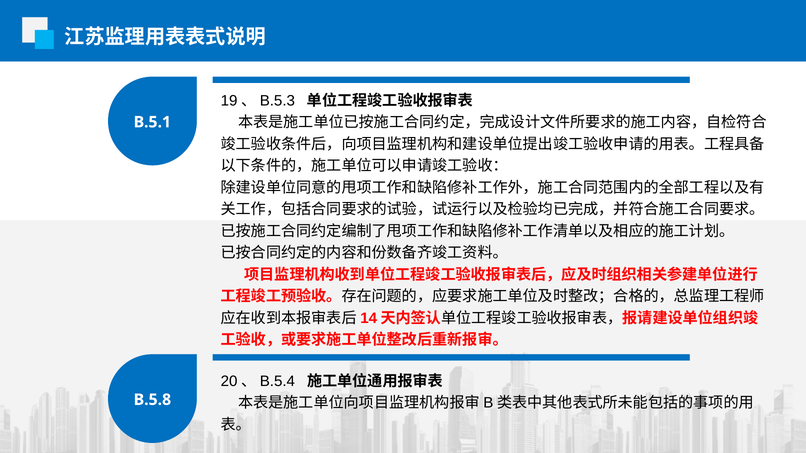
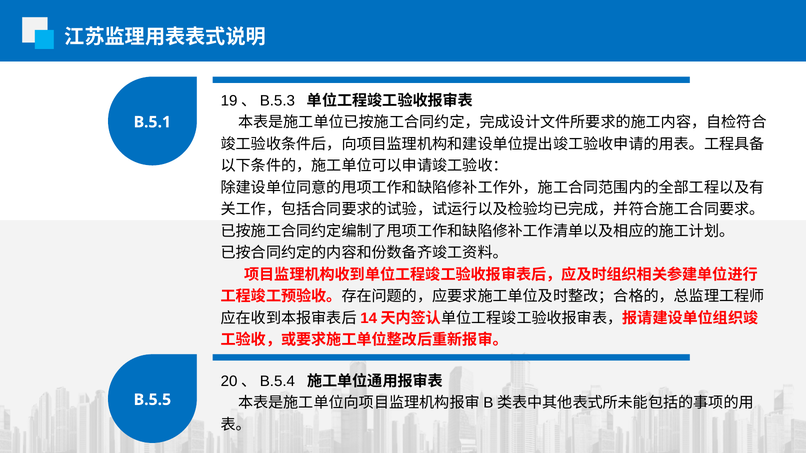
B.5.8: B.5.8 -> B.5.5
